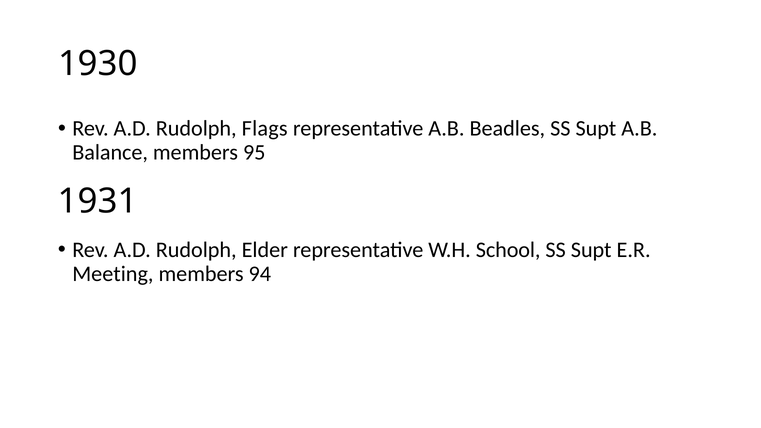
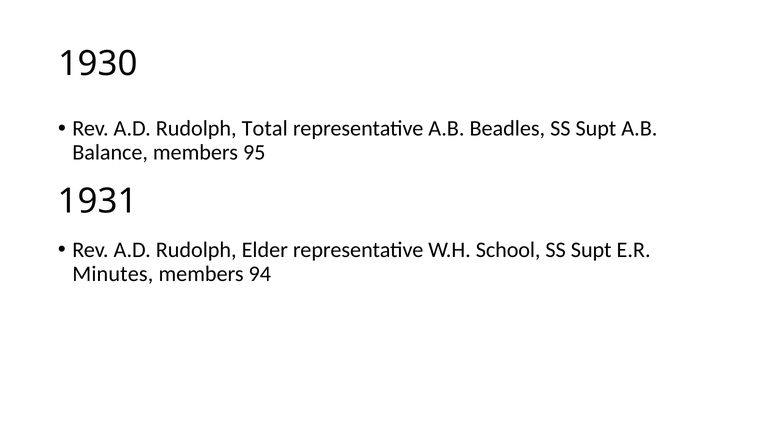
Flags: Flags -> Total
Meeting: Meeting -> Minutes
